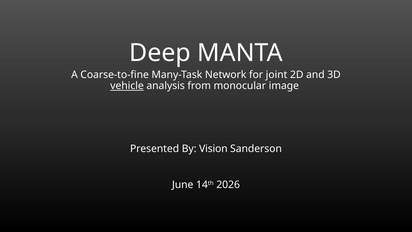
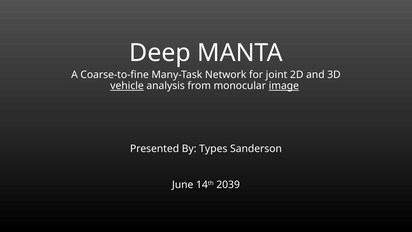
image underline: none -> present
Vision: Vision -> Types
2026: 2026 -> 2039
